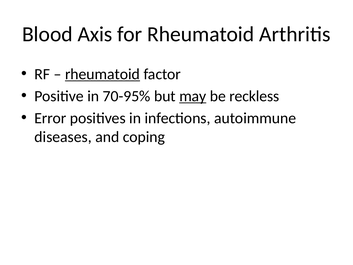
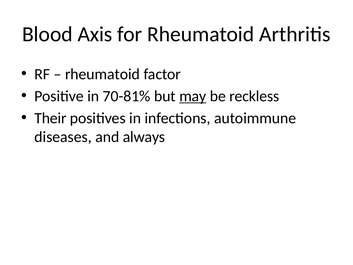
rheumatoid at (102, 74) underline: present -> none
70-95%: 70-95% -> 70-81%
Error: Error -> Their
coping: coping -> always
